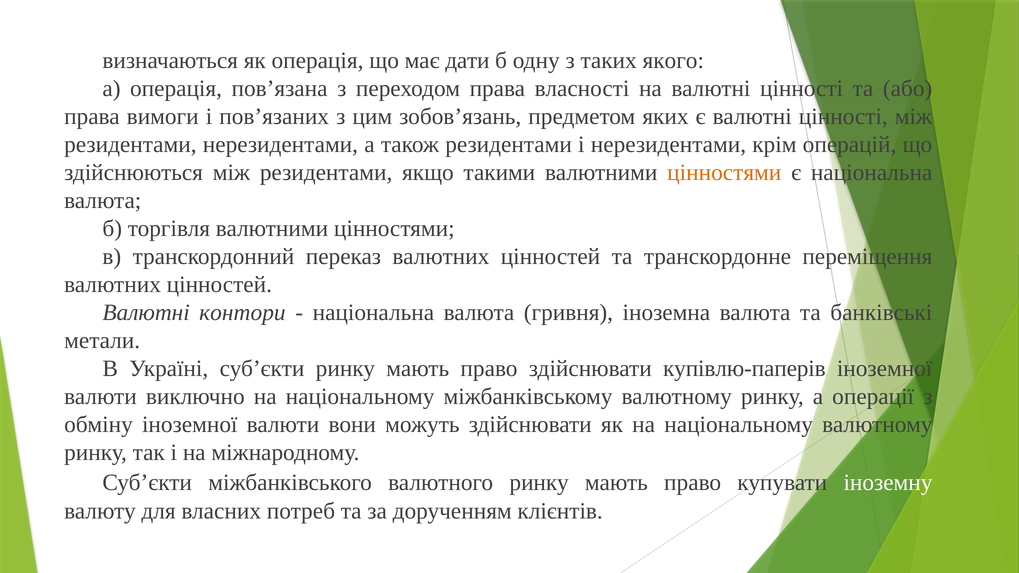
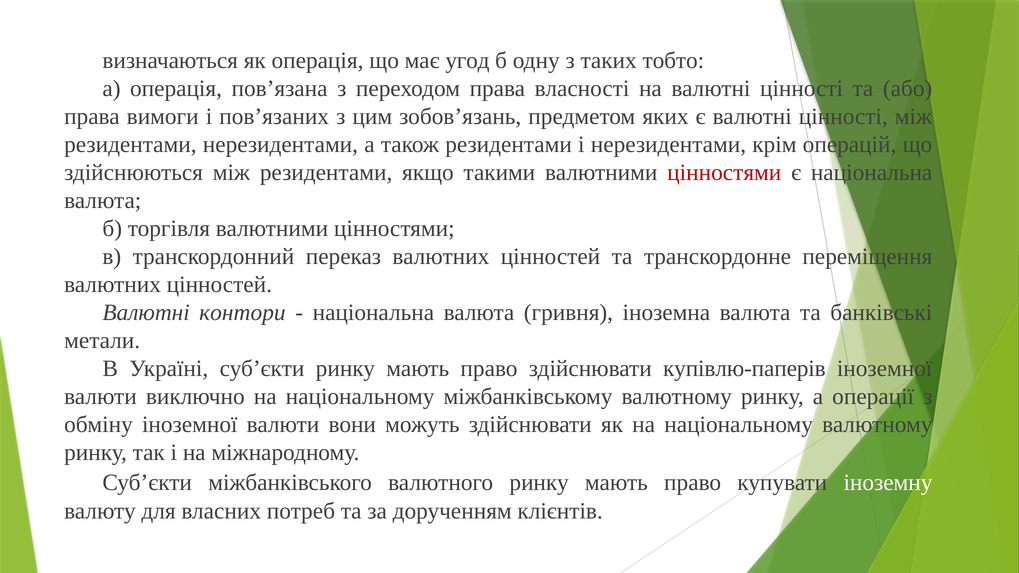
дати: дати -> угод
якого: якого -> тобто
цінностями at (724, 172) colour: orange -> red
